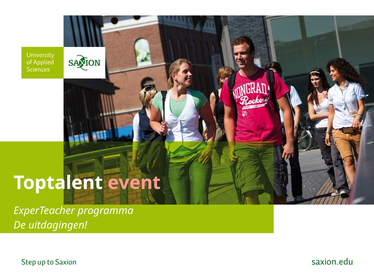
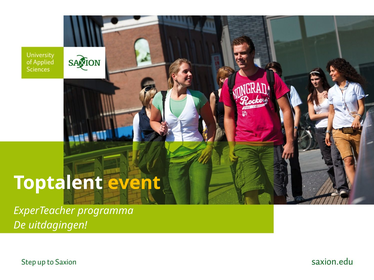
event colour: pink -> yellow
